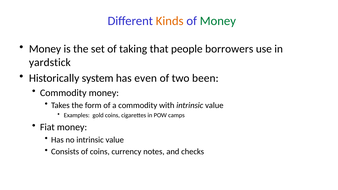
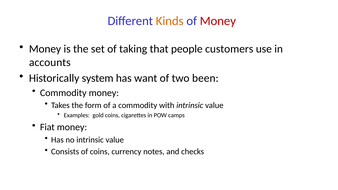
Money at (218, 21) colour: green -> red
borrowers: borrowers -> customers
yardstick: yardstick -> accounts
even: even -> want
